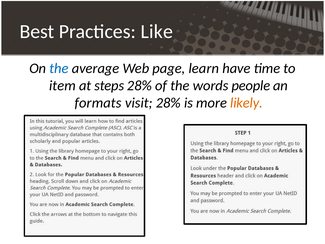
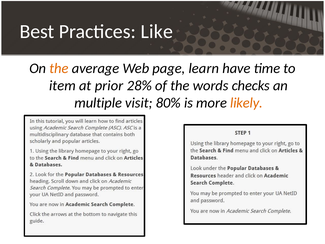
the at (59, 68) colour: blue -> orange
steps: steps -> prior
people: people -> checks
formats: formats -> multiple
visit 28%: 28% -> 80%
